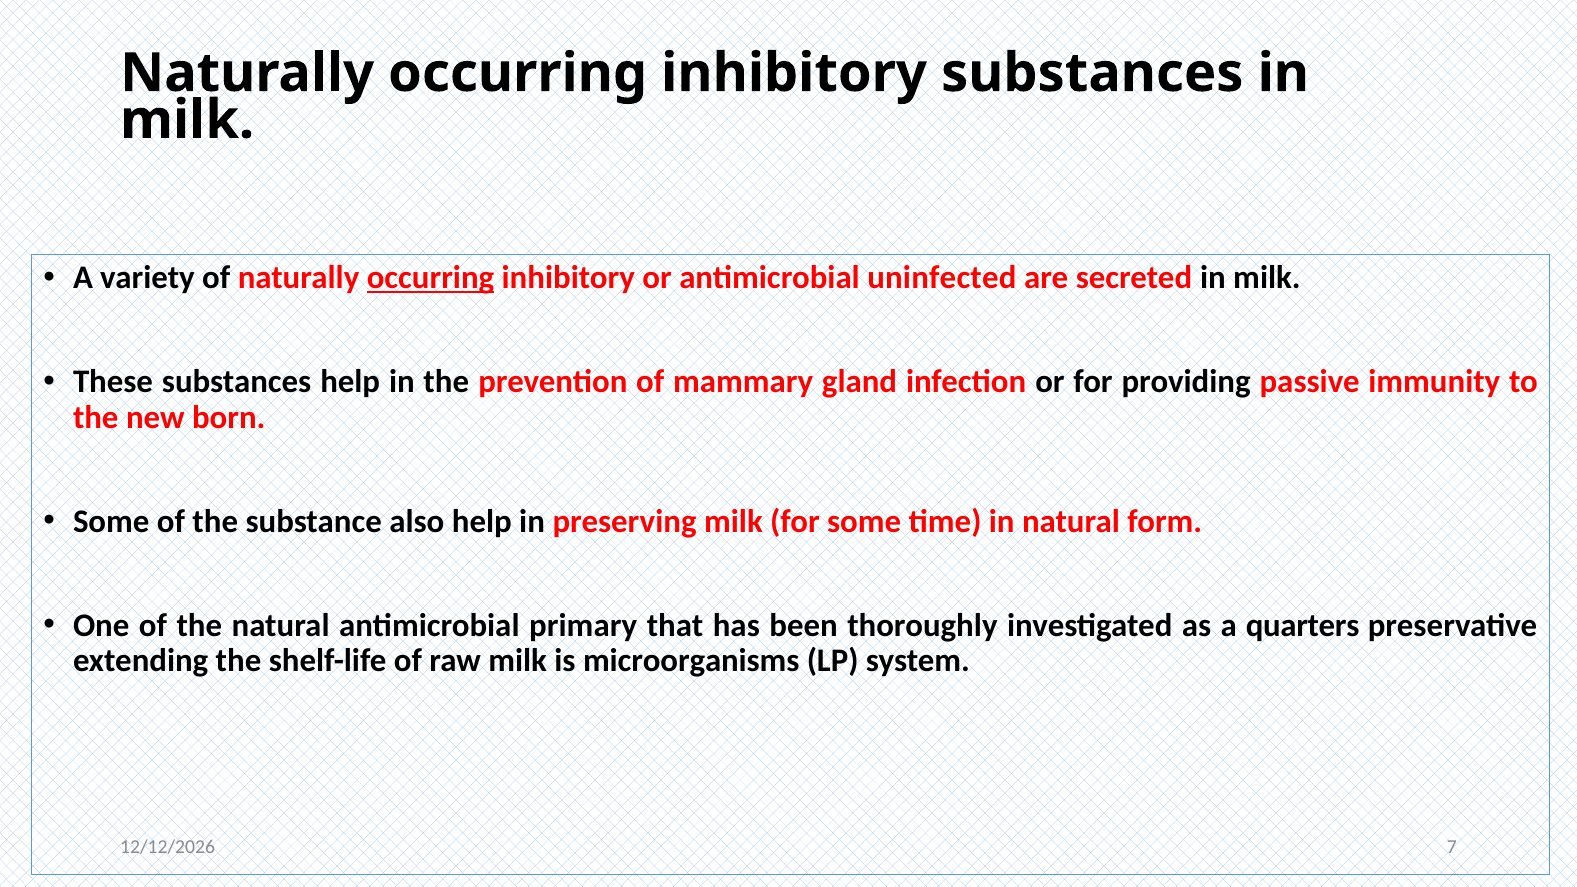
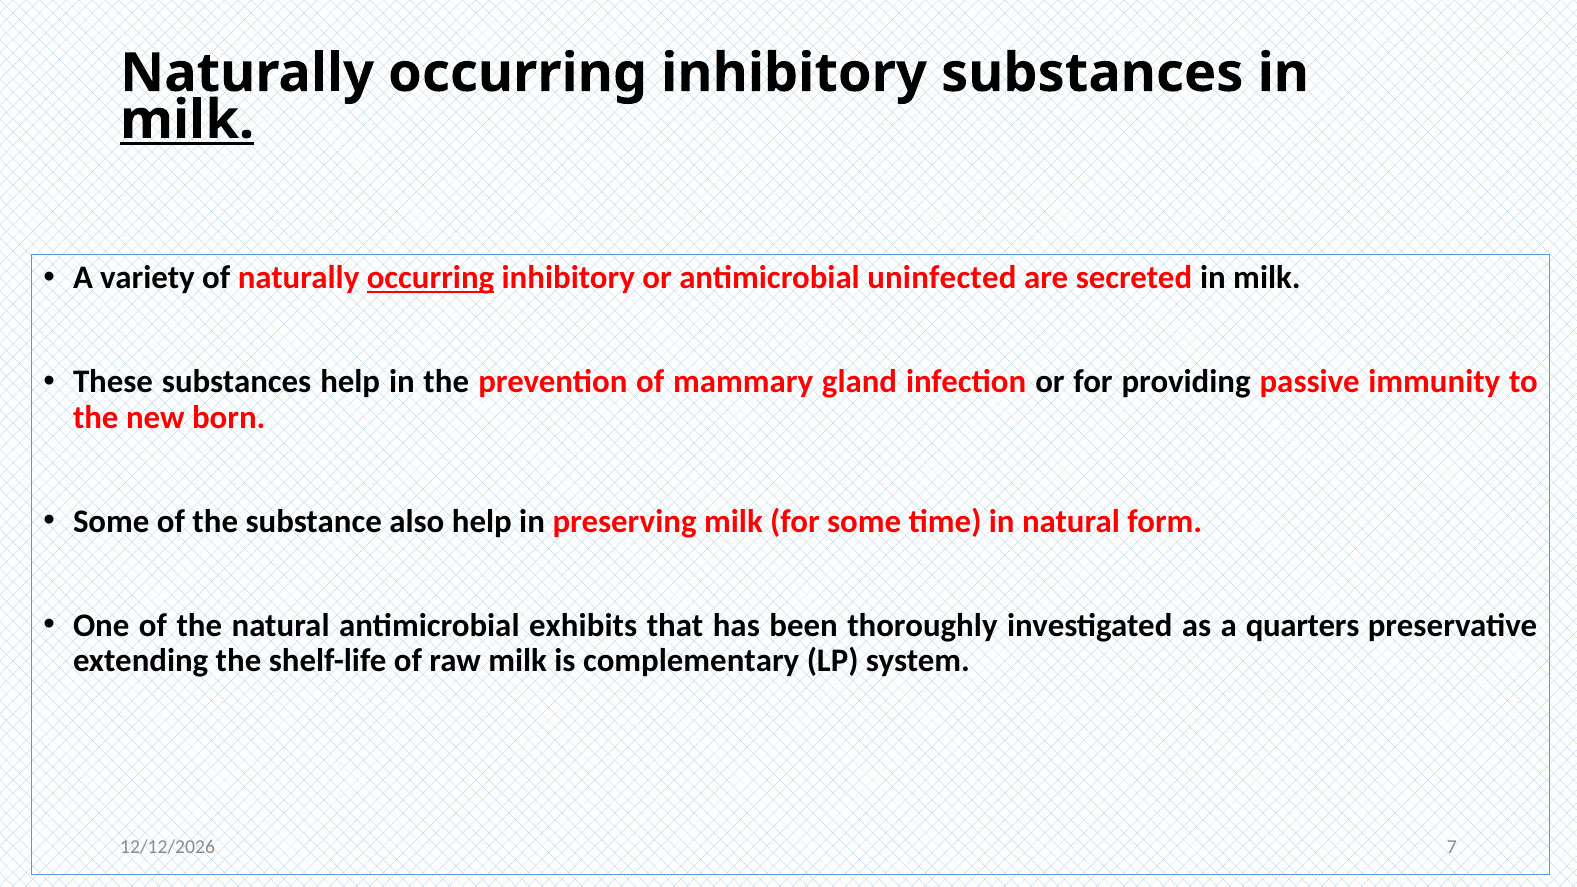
milk at (187, 120) underline: none -> present
primary: primary -> exhibits
microorganisms: microorganisms -> complementary
